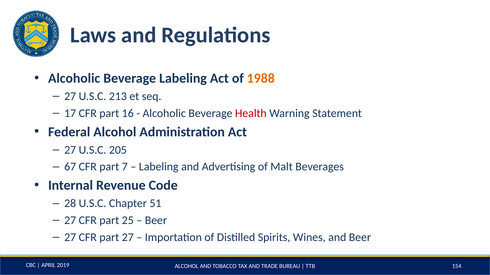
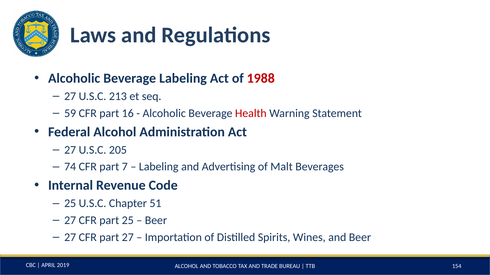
1988 colour: orange -> red
17: 17 -> 59
67: 67 -> 74
28 at (70, 204): 28 -> 25
